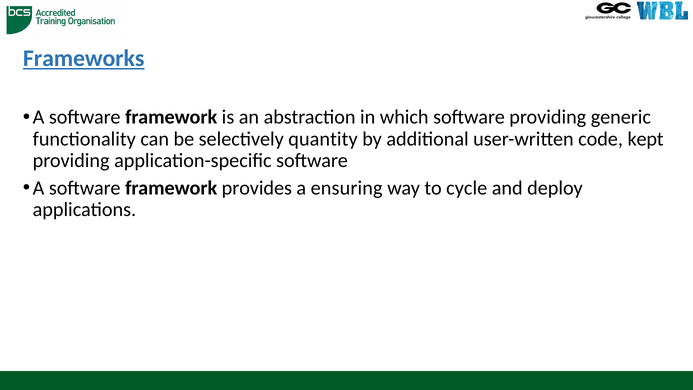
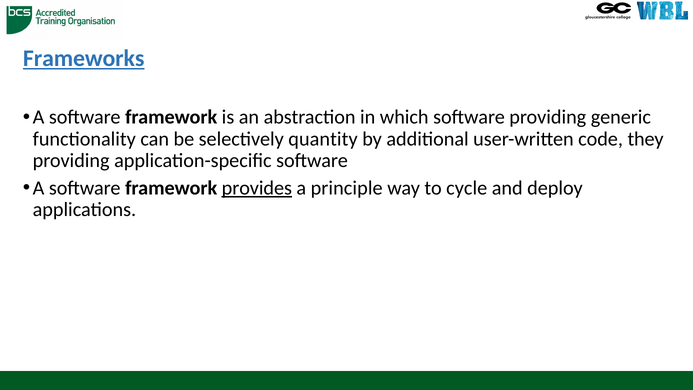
kept: kept -> they
provides underline: none -> present
ensuring: ensuring -> principle
